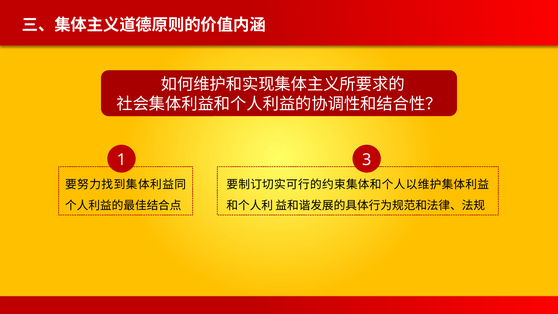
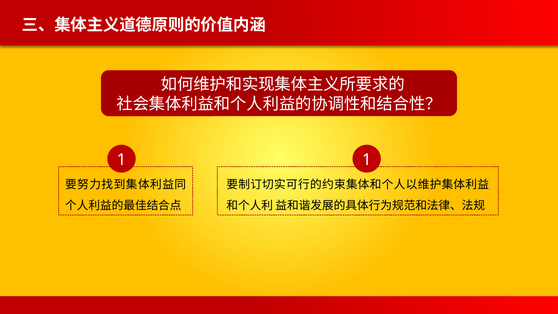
1 3: 3 -> 1
